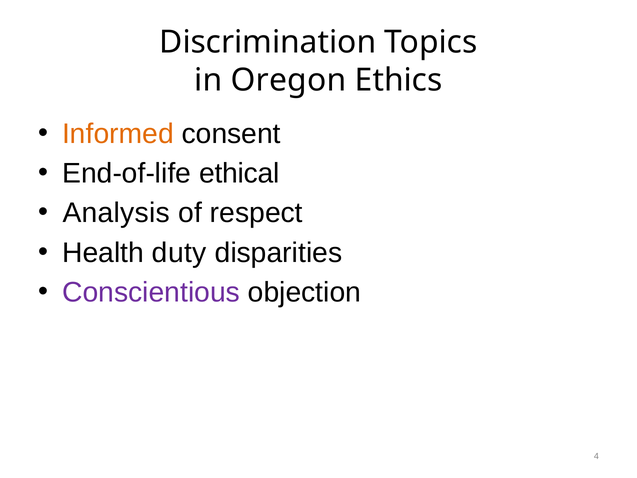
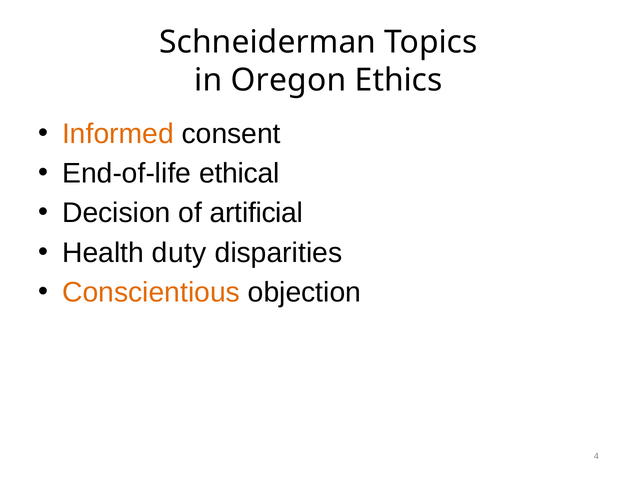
Discrimination: Discrimination -> Schneiderman
Analysis: Analysis -> Decision
respect: respect -> artificial
Conscientious colour: purple -> orange
